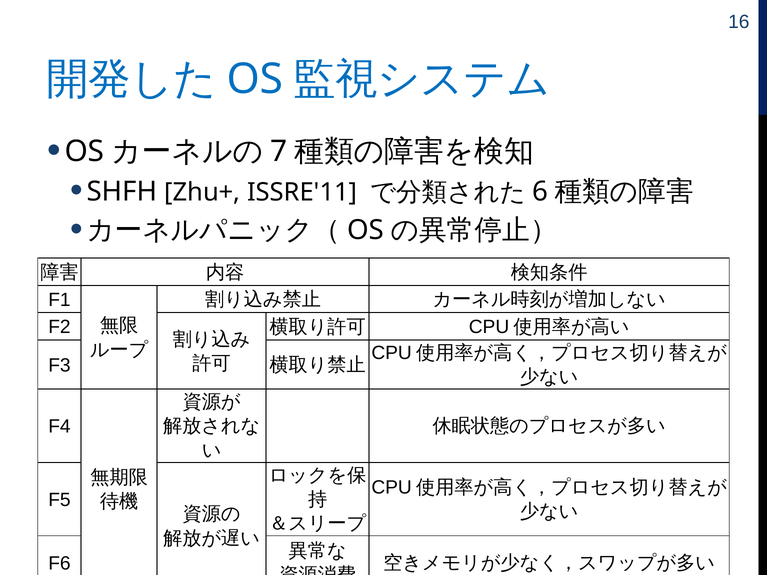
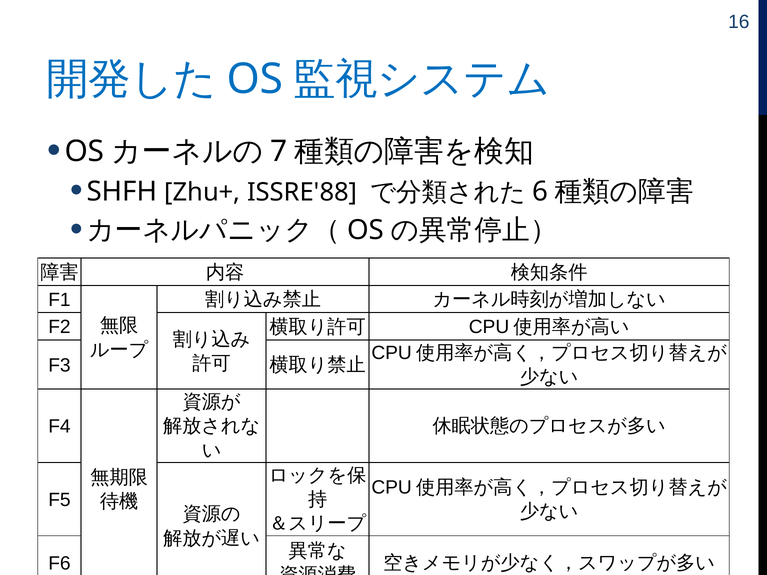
ISSRE'11: ISSRE'11 -> ISSRE'88
